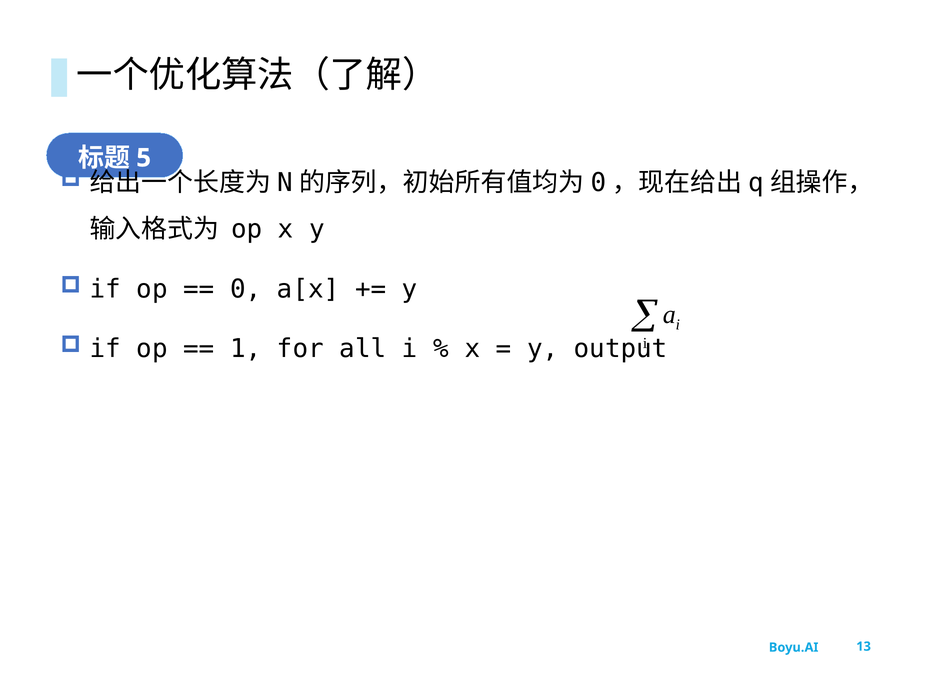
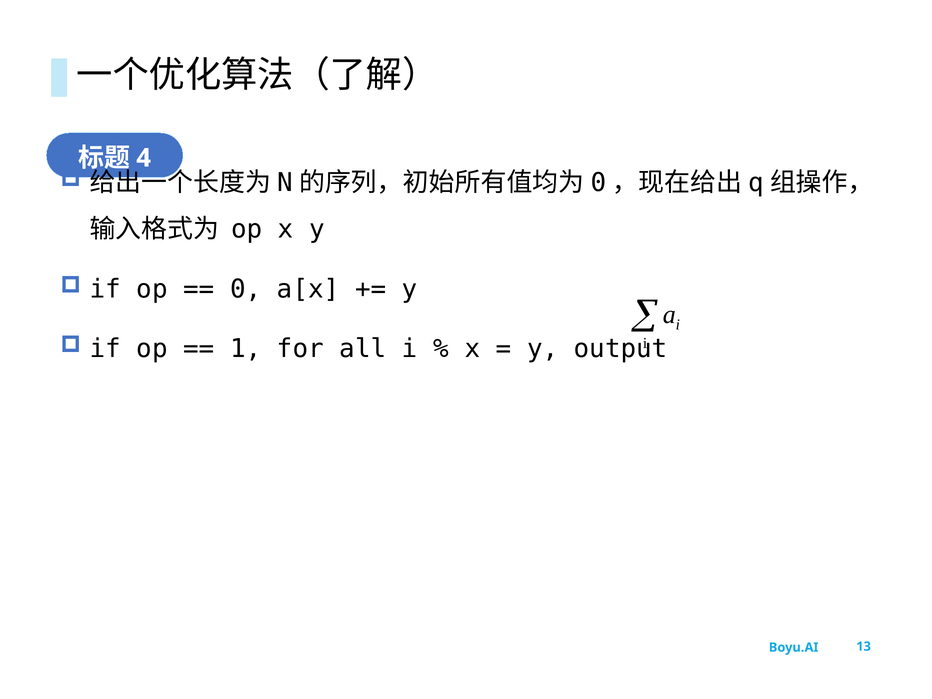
5: 5 -> 4
